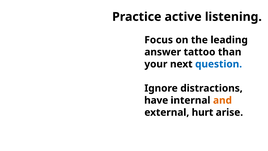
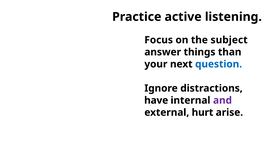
leading: leading -> subject
tattoo: tattoo -> things
and colour: orange -> purple
